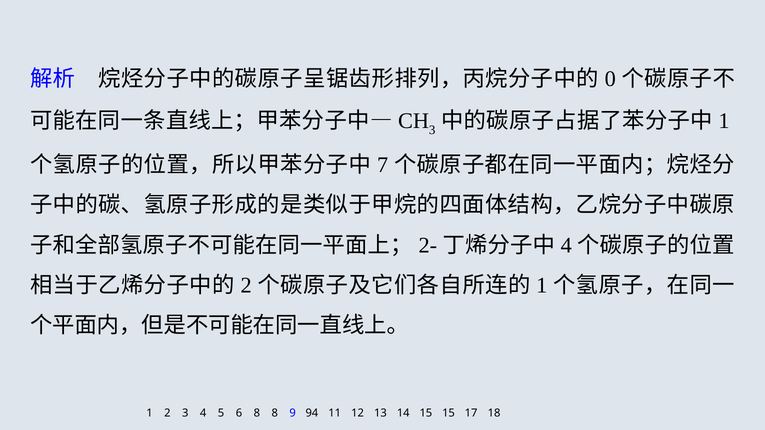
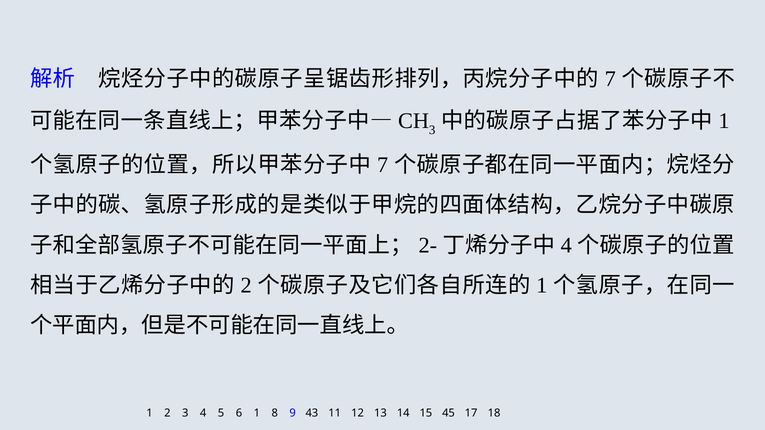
0 at (610, 79): 0 -> 7
6 8: 8 -> 1
94: 94 -> 43
15 15: 15 -> 45
